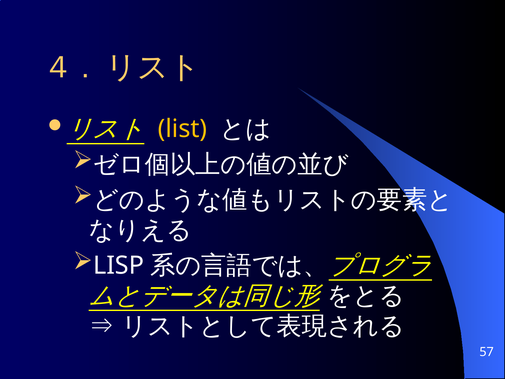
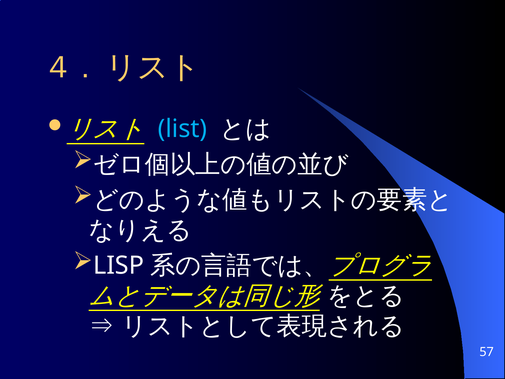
list colour: yellow -> light blue
